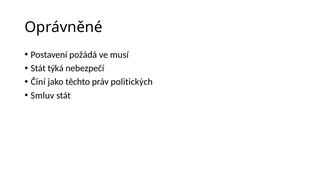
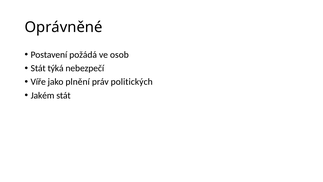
musí: musí -> osob
Činí: Činí -> Víře
těchto: těchto -> plnění
Smluv: Smluv -> Jakém
